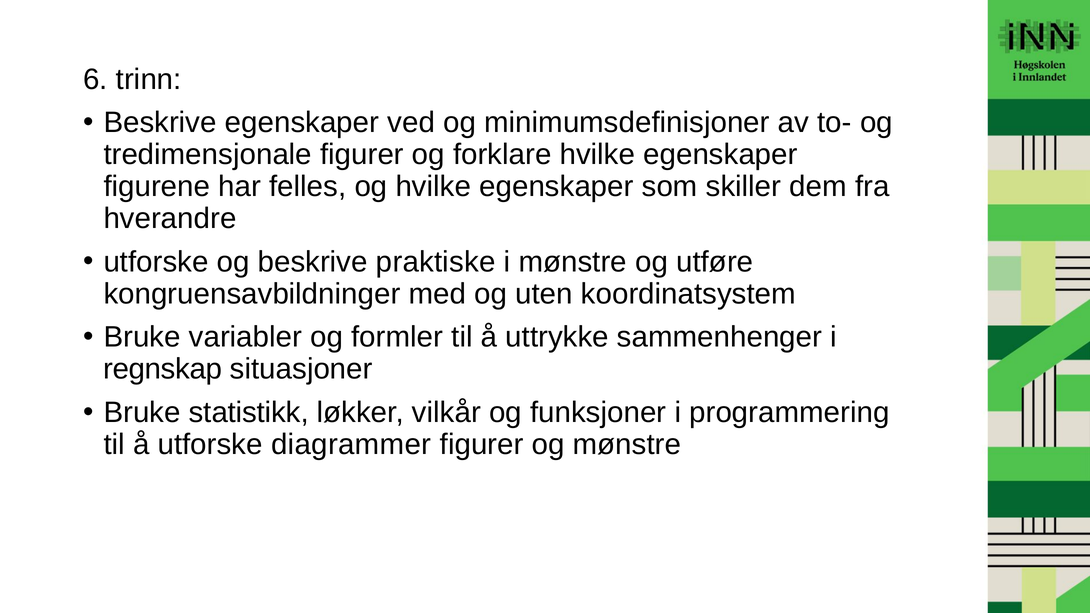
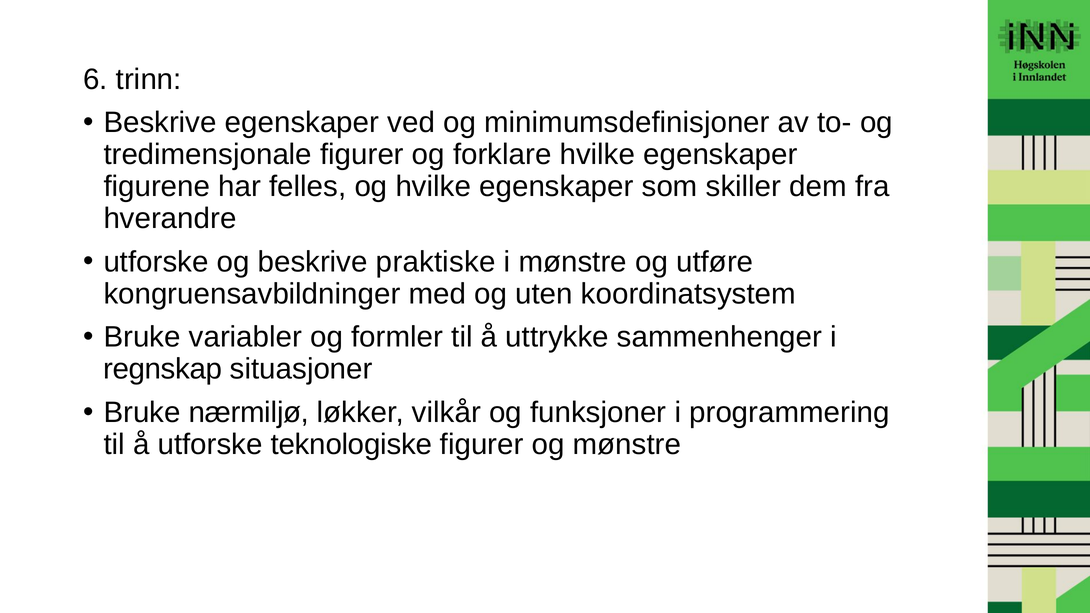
statistikk: statistikk -> nærmiljø
diagrammer: diagrammer -> teknologiske
